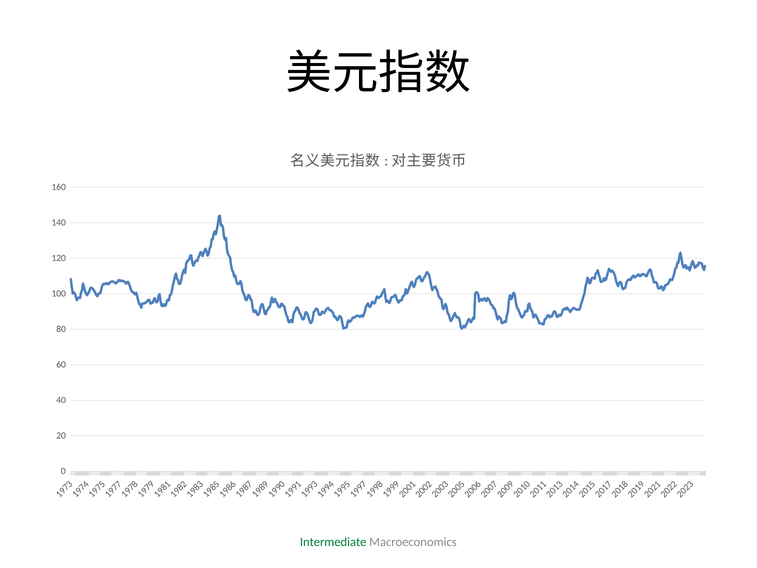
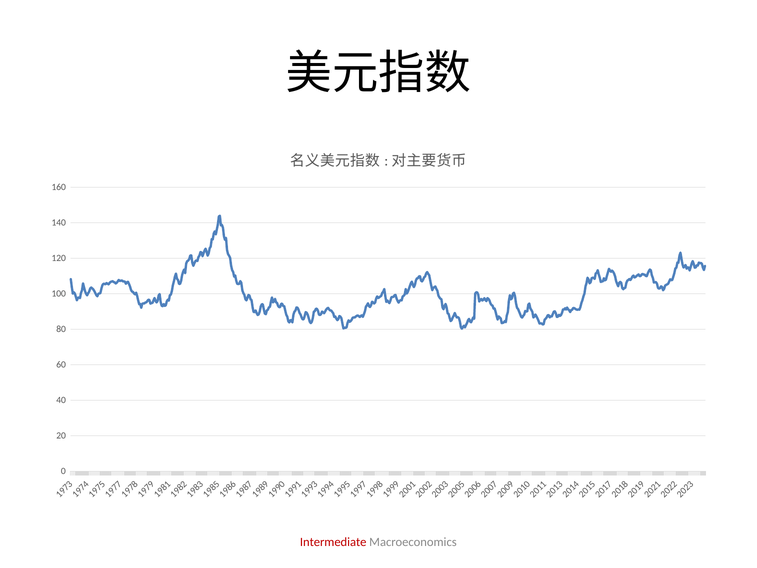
Intermediate colour: green -> red
